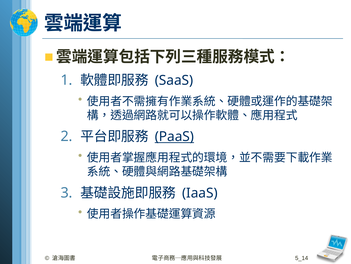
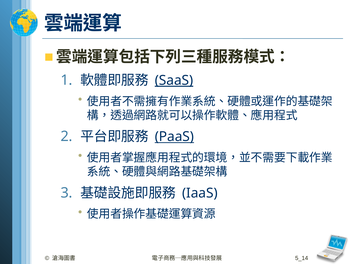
SaaS underline: none -> present
